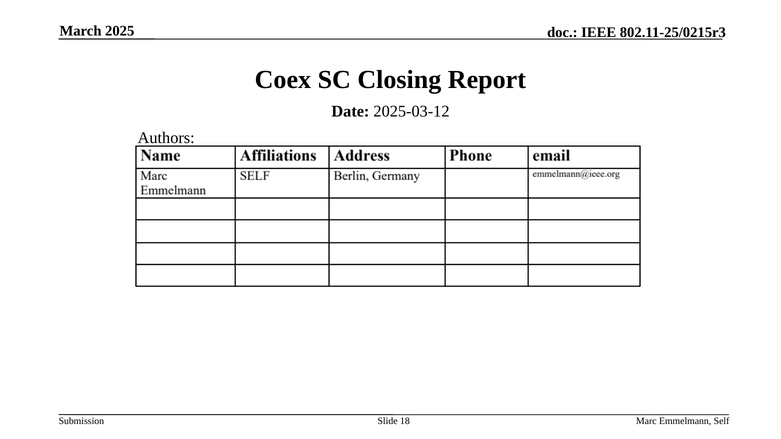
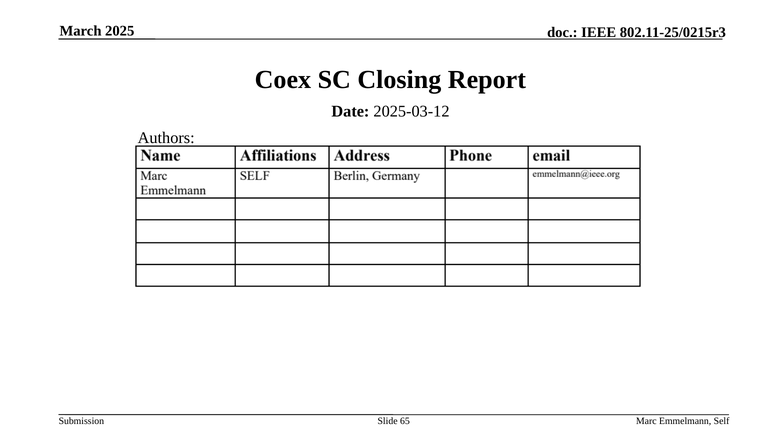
18: 18 -> 65
